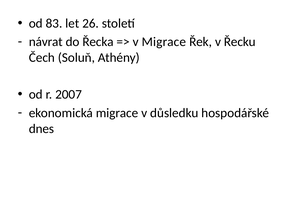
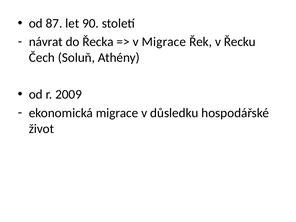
83: 83 -> 87
26: 26 -> 90
2007: 2007 -> 2009
dnes: dnes -> život
